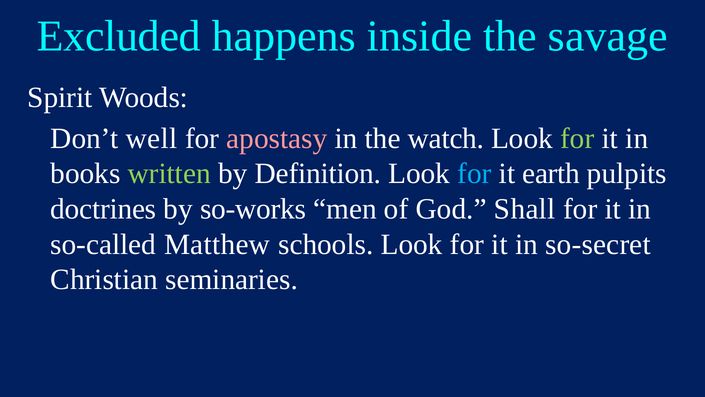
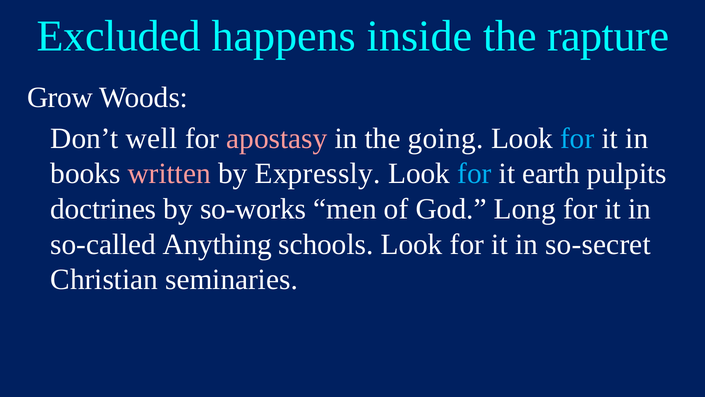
savage: savage -> rapture
Spirit: Spirit -> Grow
watch: watch -> going
for at (577, 138) colour: light green -> light blue
written colour: light green -> pink
Definition: Definition -> Expressly
Shall: Shall -> Long
Matthew: Matthew -> Anything
